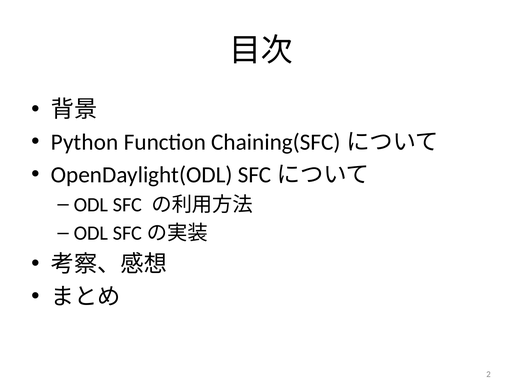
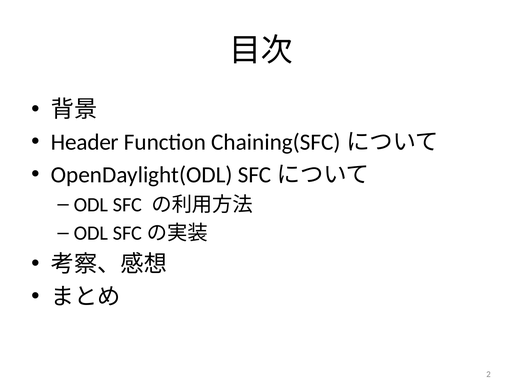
Python: Python -> Header
